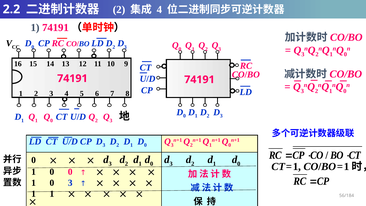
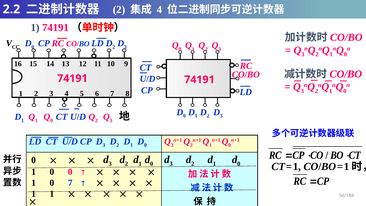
0 3: 3 -> 7
